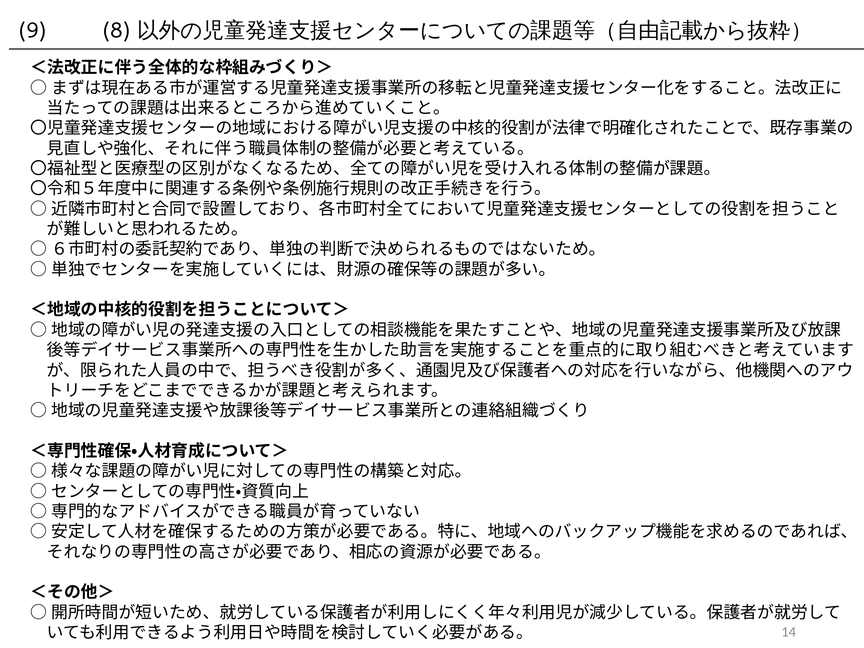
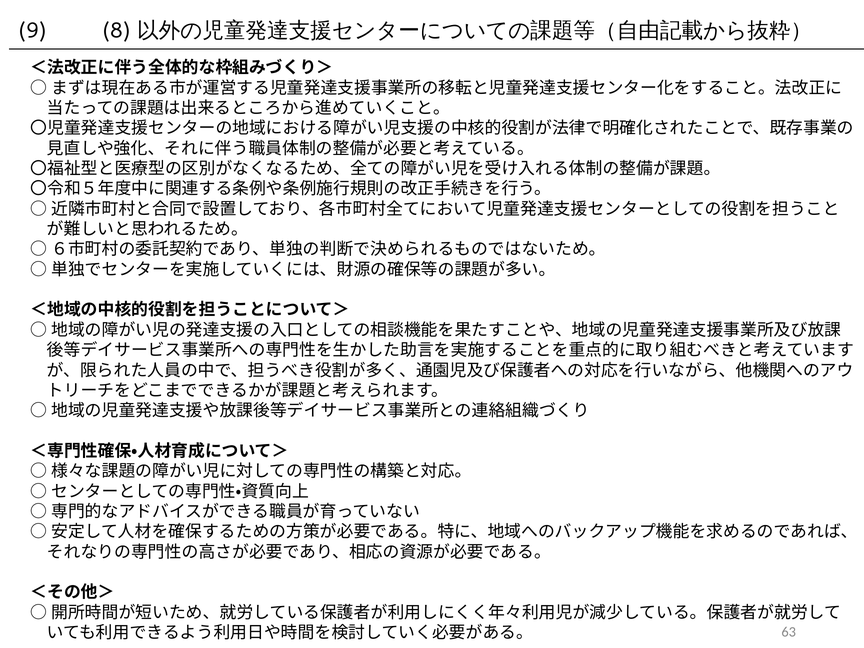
14: 14 -> 63
